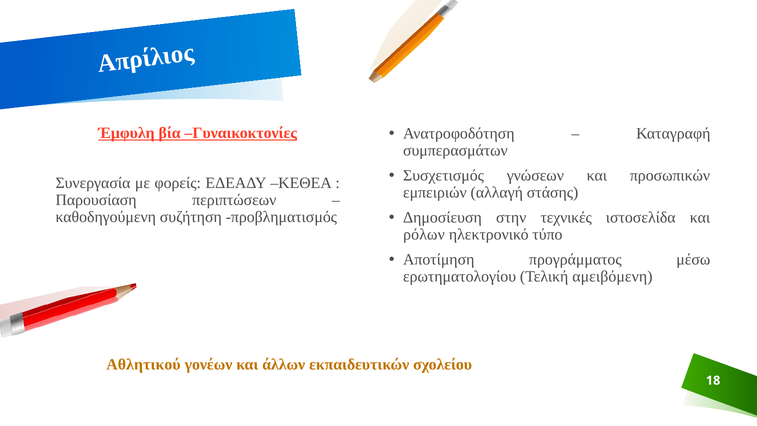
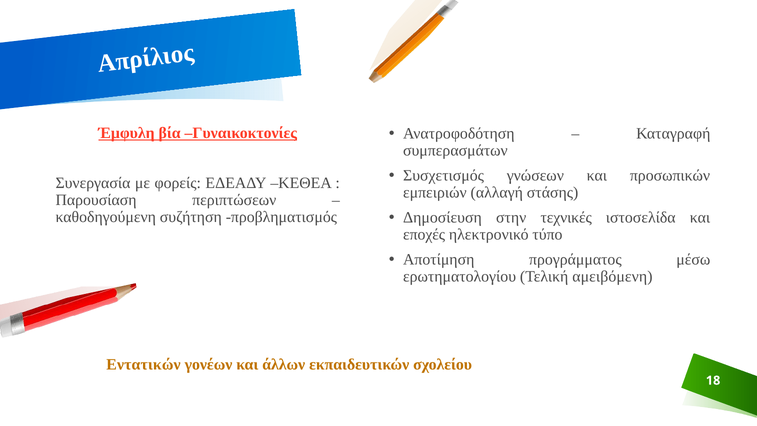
ρόλων: ρόλων -> εποχές
Αθλητικού: Αθλητικού -> Εντατικών
